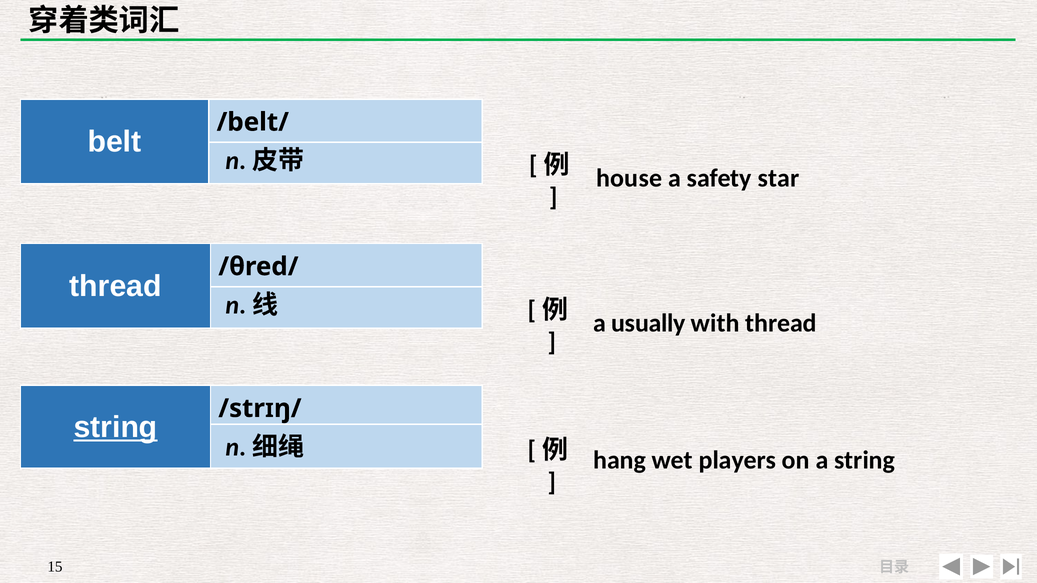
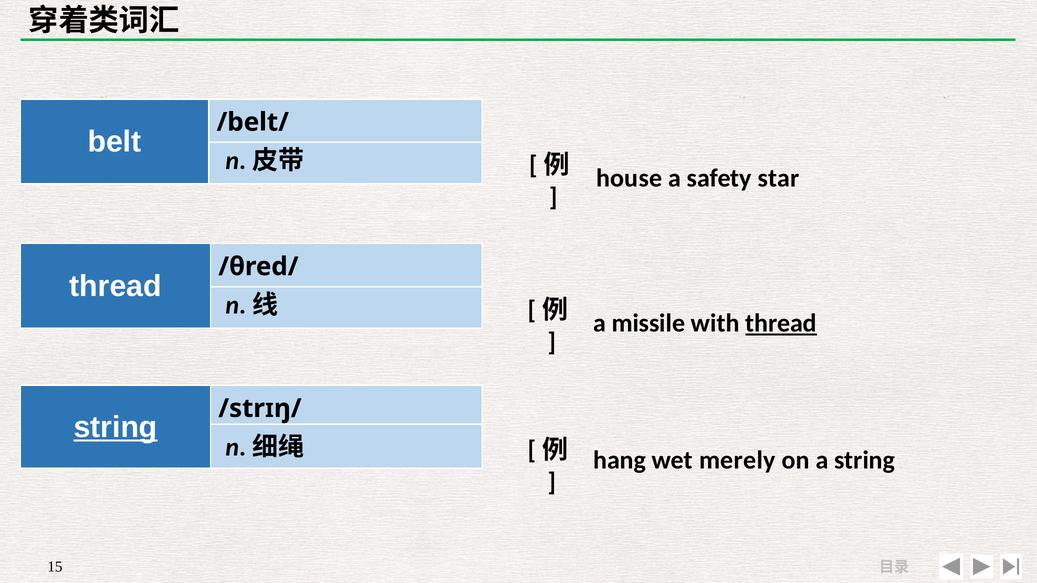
usually: usually -> missile
thread at (781, 324) underline: none -> present
players: players -> merely
